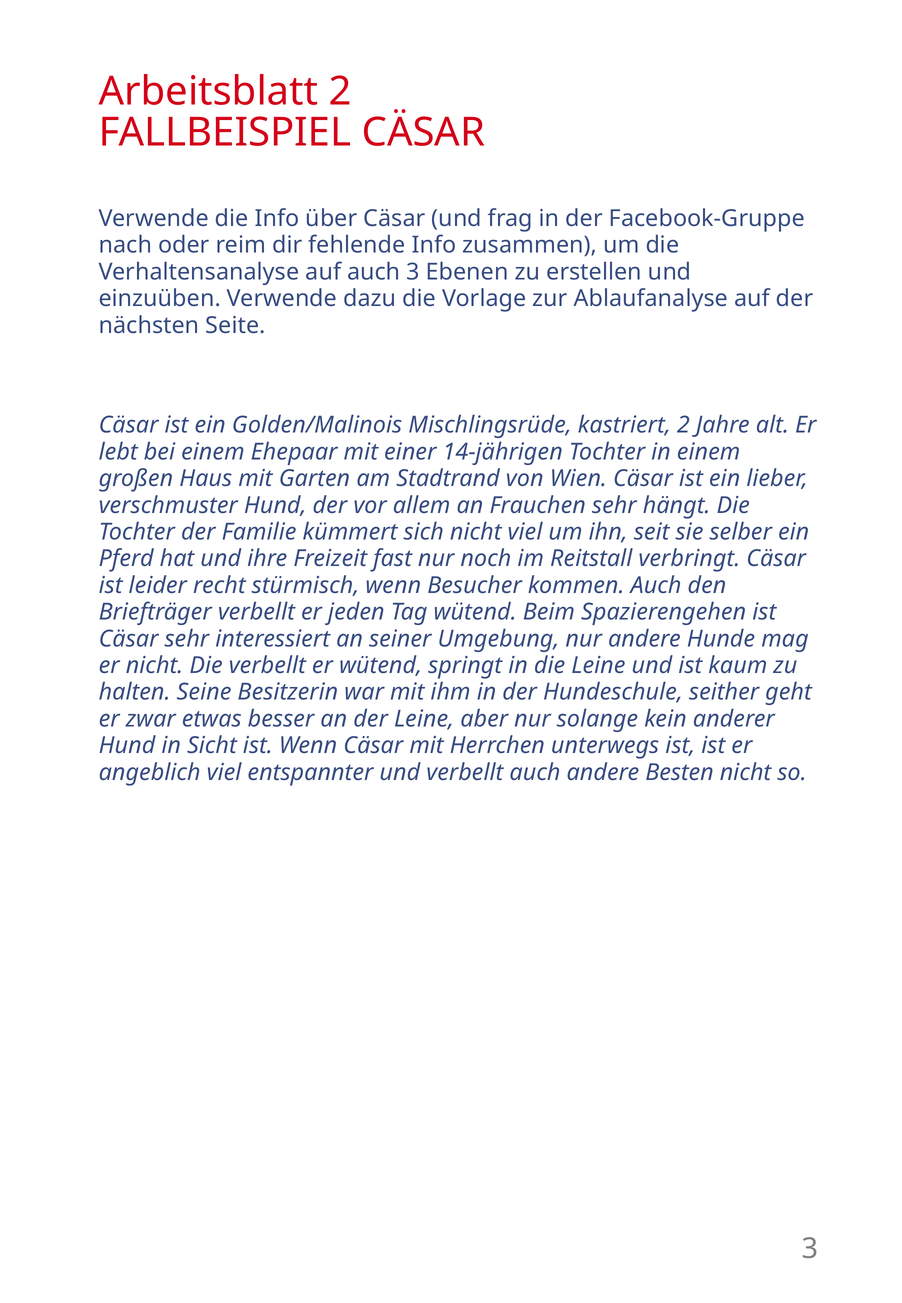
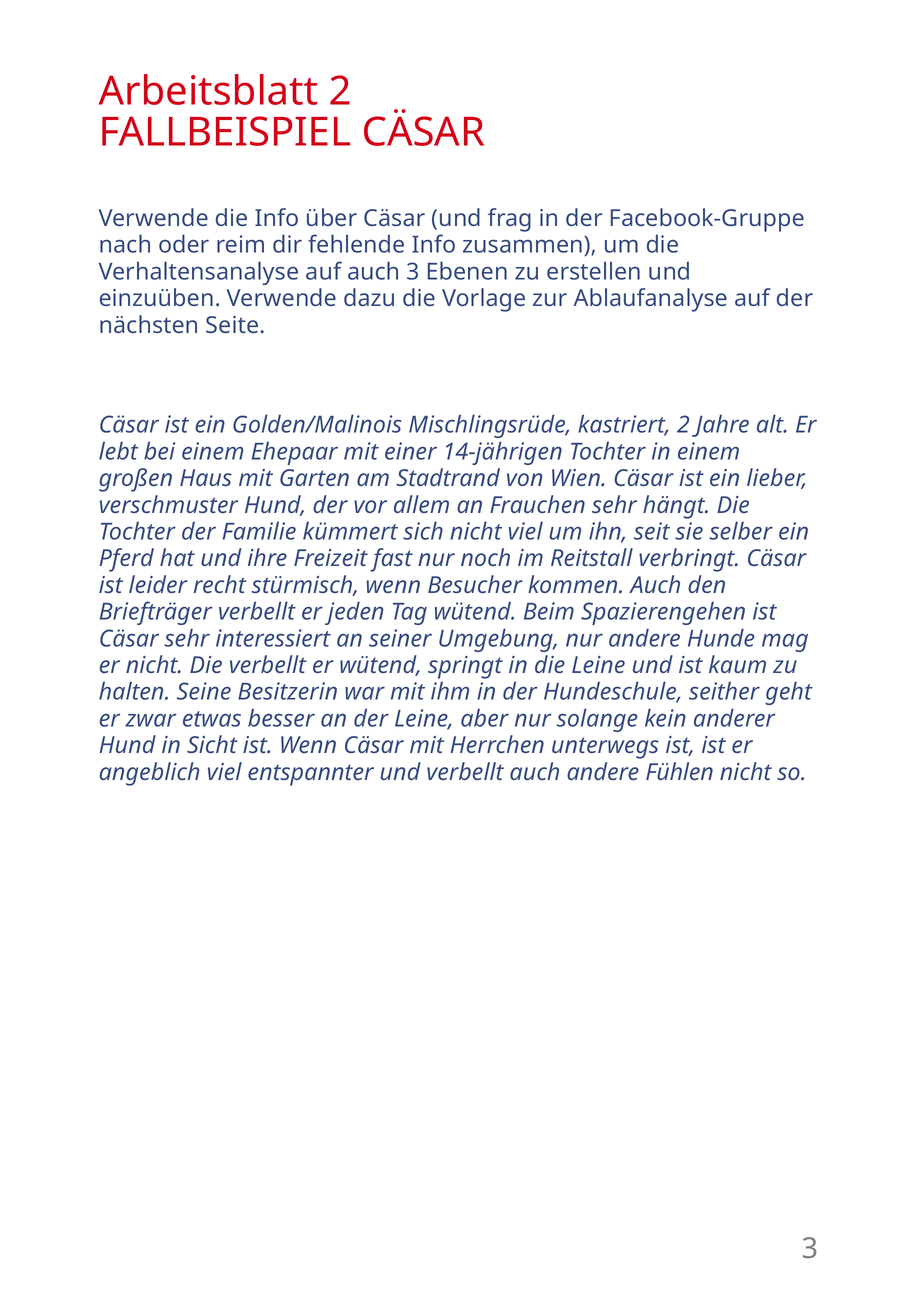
Besten: Besten -> Fühlen
